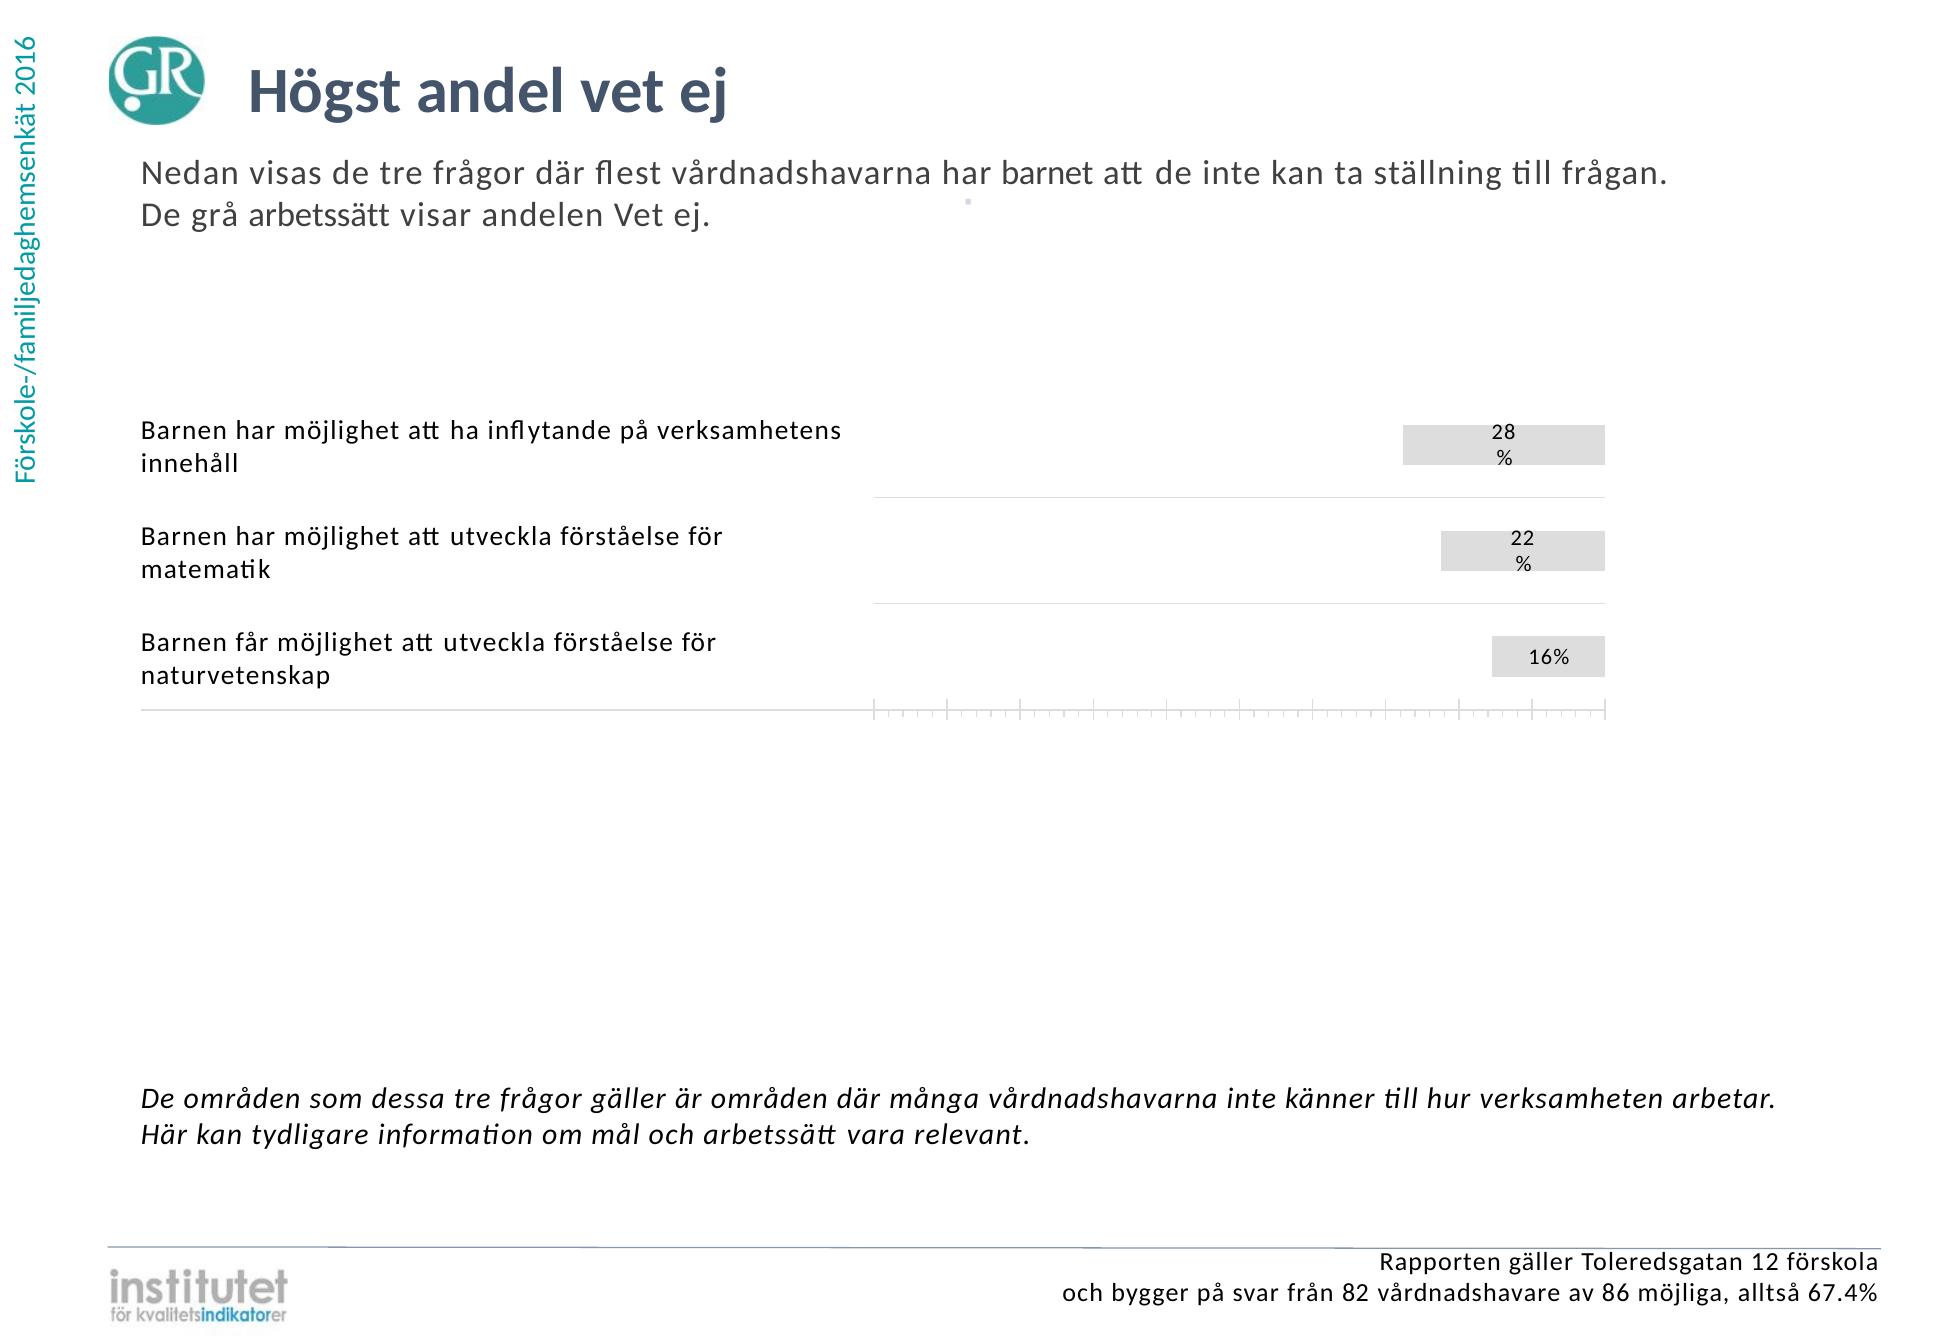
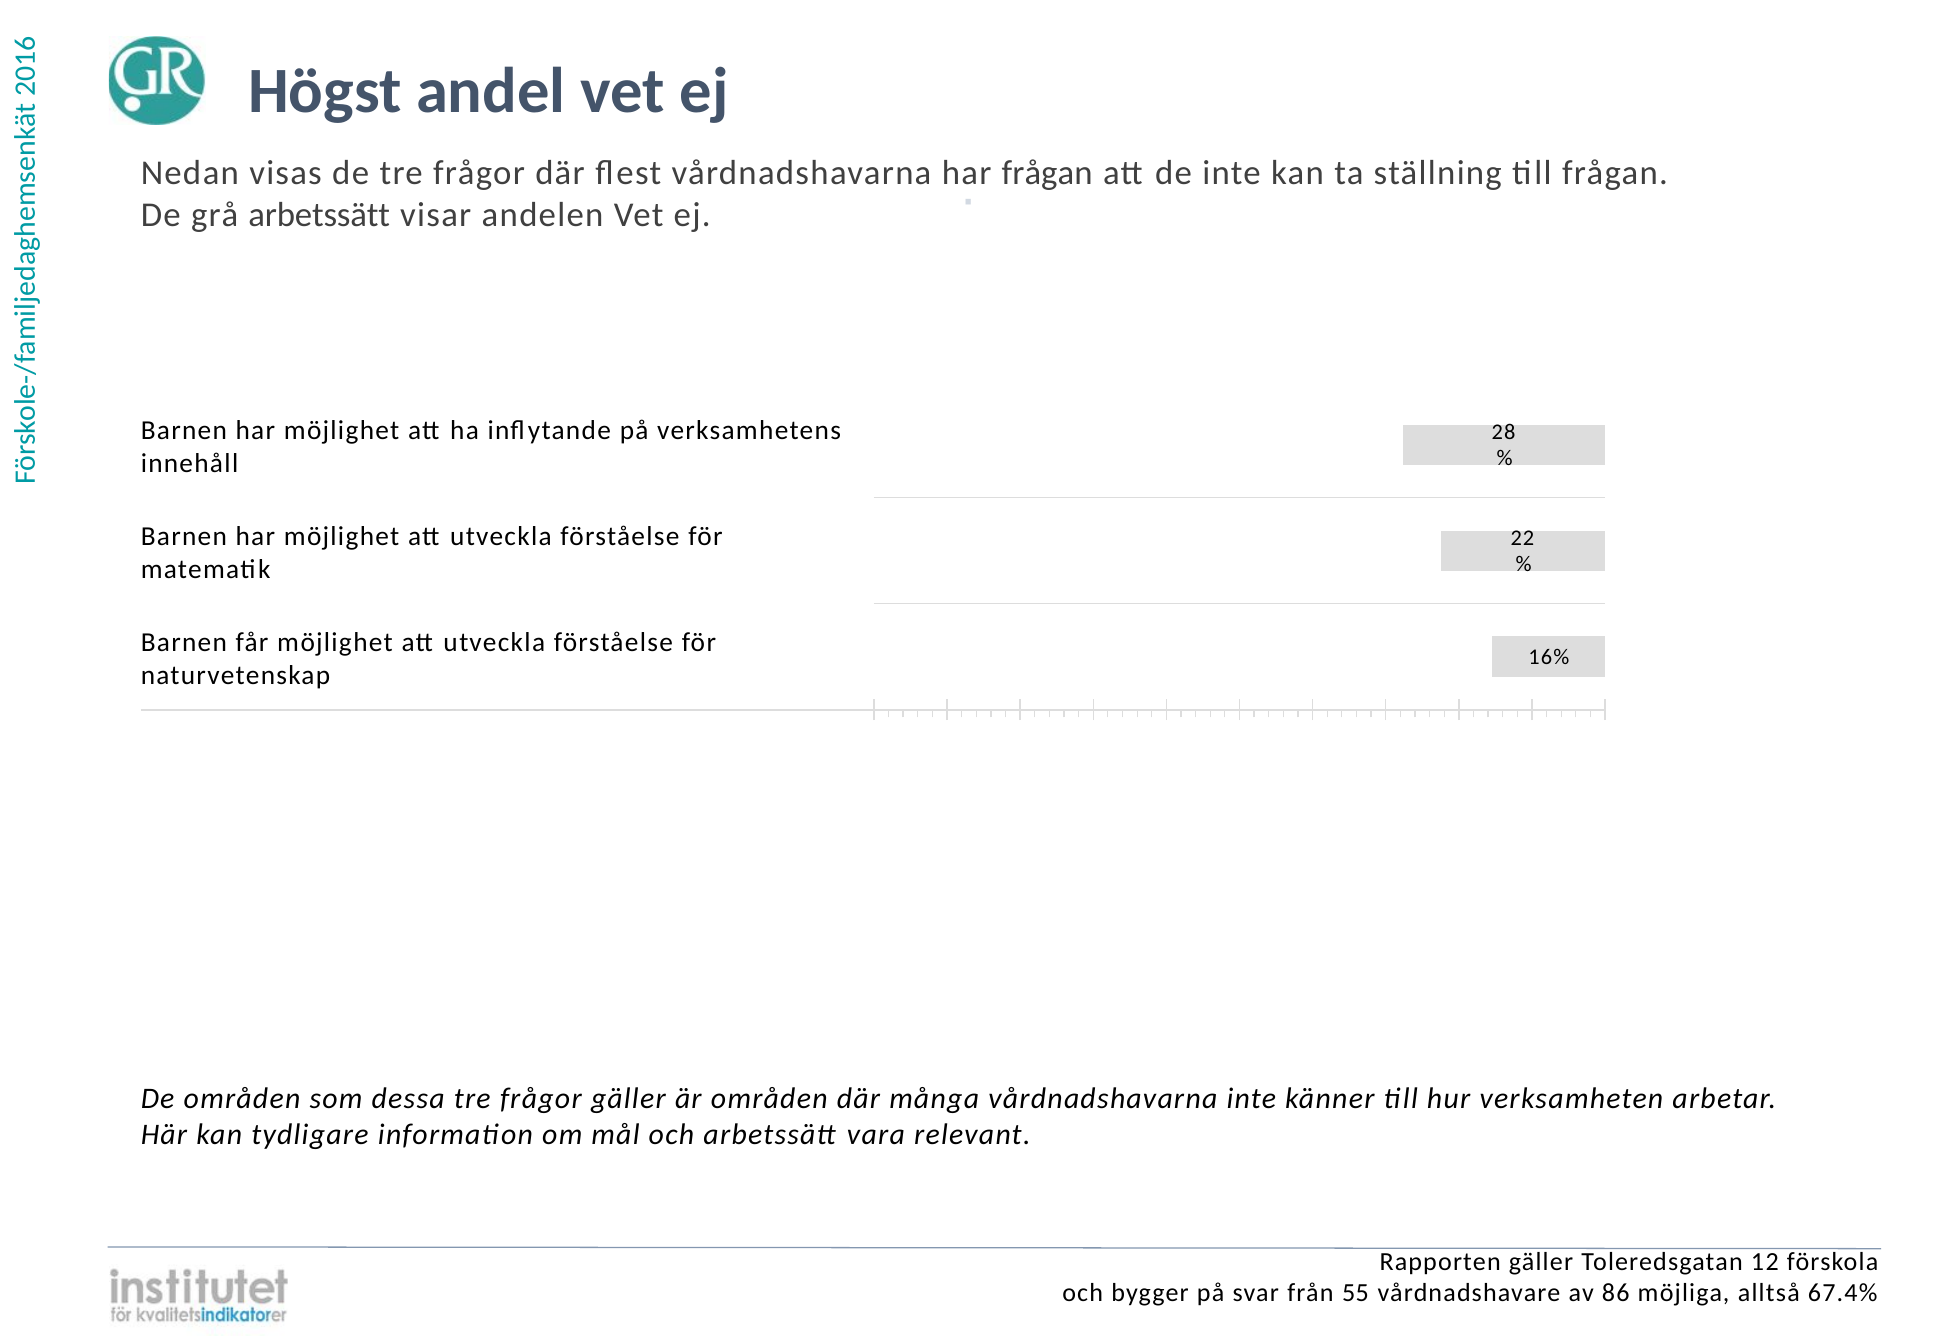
har barnet: barnet -> frågan
82: 82 -> 55
